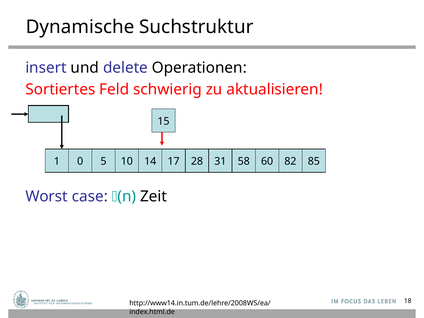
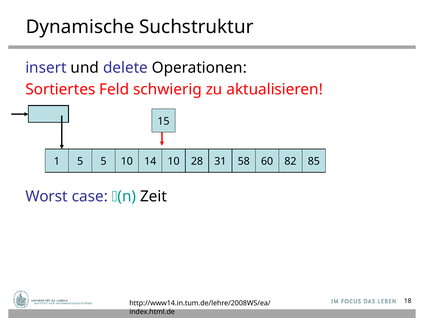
1 0: 0 -> 5
17 at (174, 161): 17 -> 10
